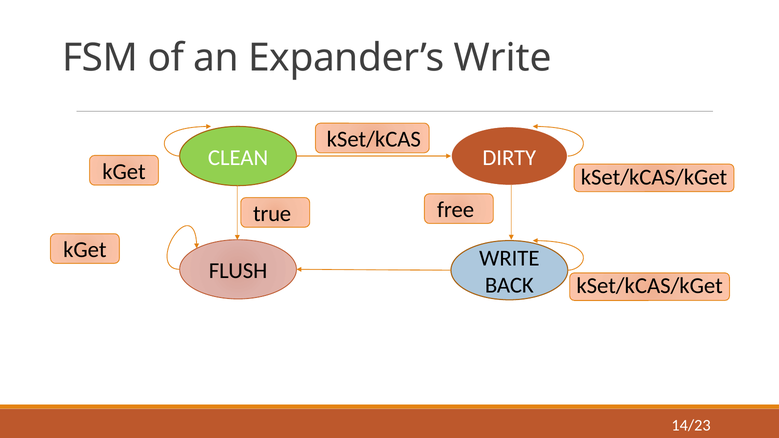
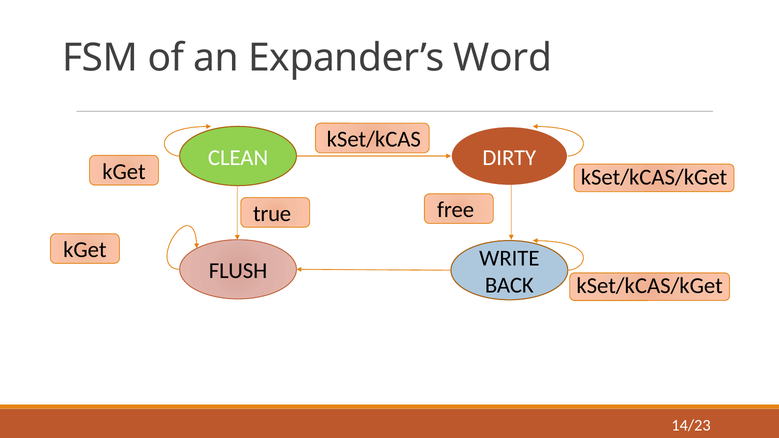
Expander’s Write: Write -> Word
